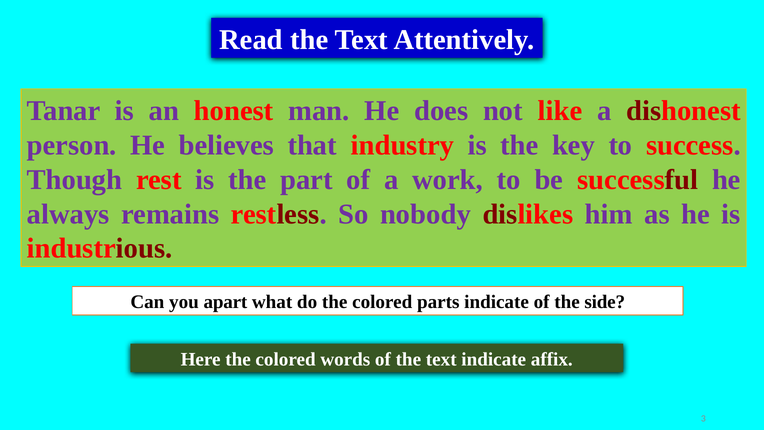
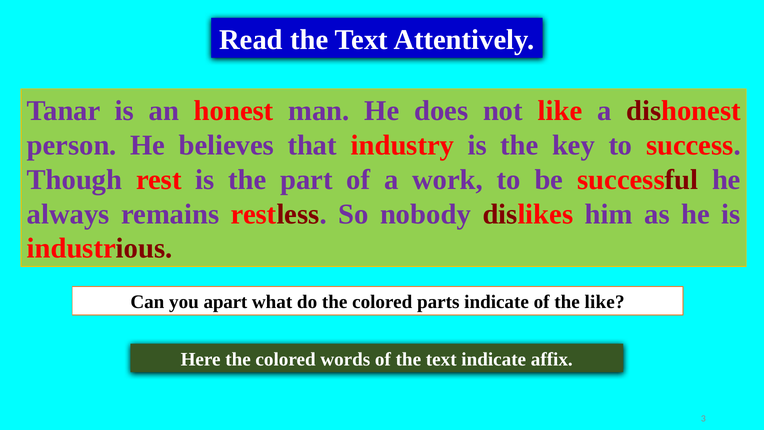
the side: side -> like
